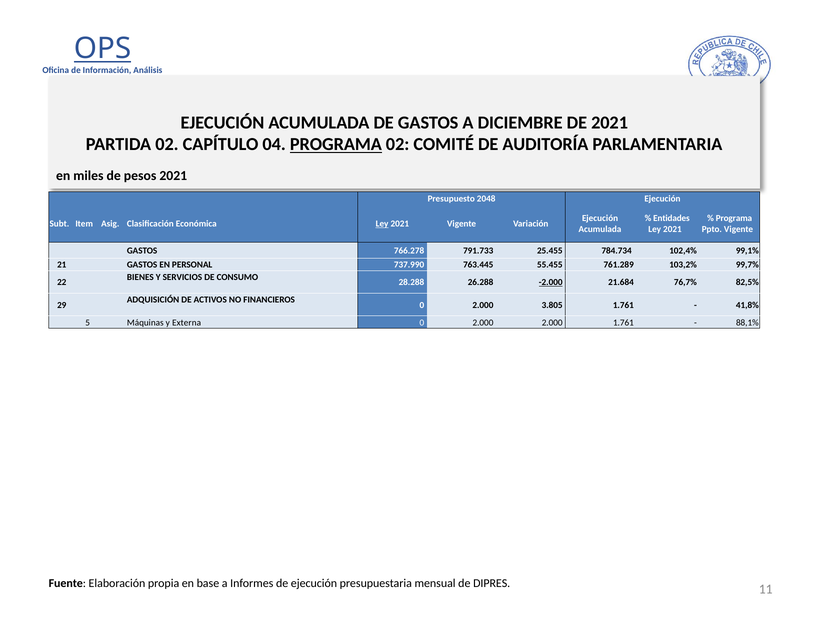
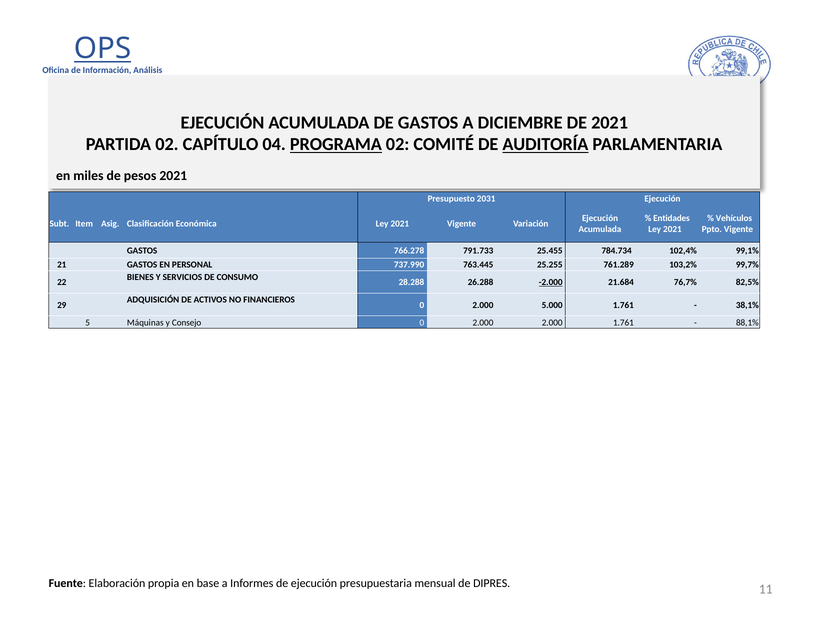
AUDITORÍA underline: none -> present
2048: 2048 -> 2031
Programa at (734, 218): Programa -> Vehículos
Ley at (382, 223) underline: present -> none
55.455: 55.455 -> 25.255
3.805: 3.805 -> 5.000
41,8%: 41,8% -> 38,1%
Externa: Externa -> Consejo
